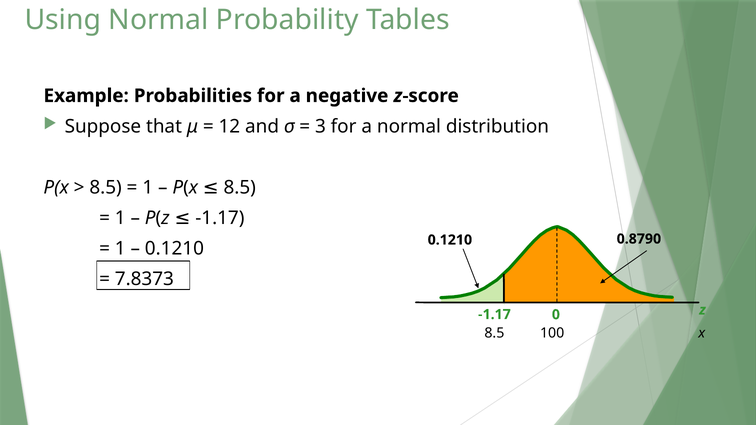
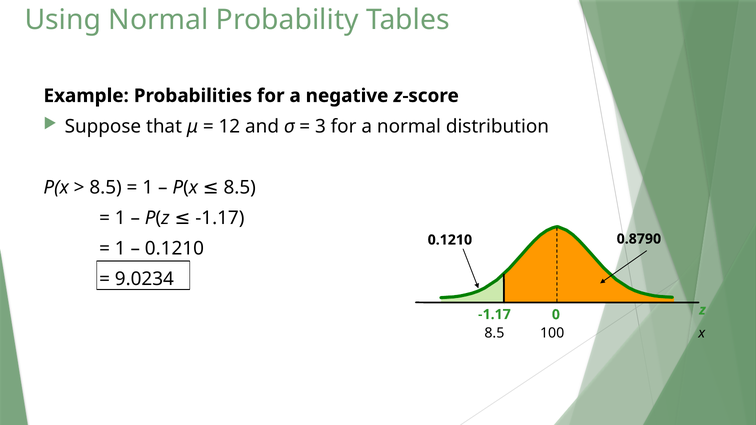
7.8373: 7.8373 -> 9.0234
